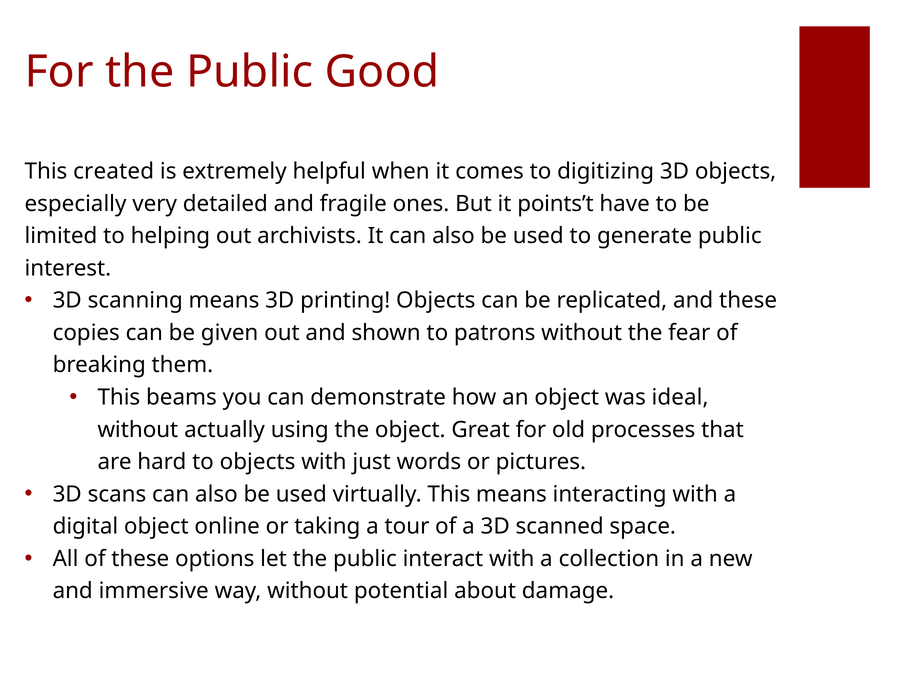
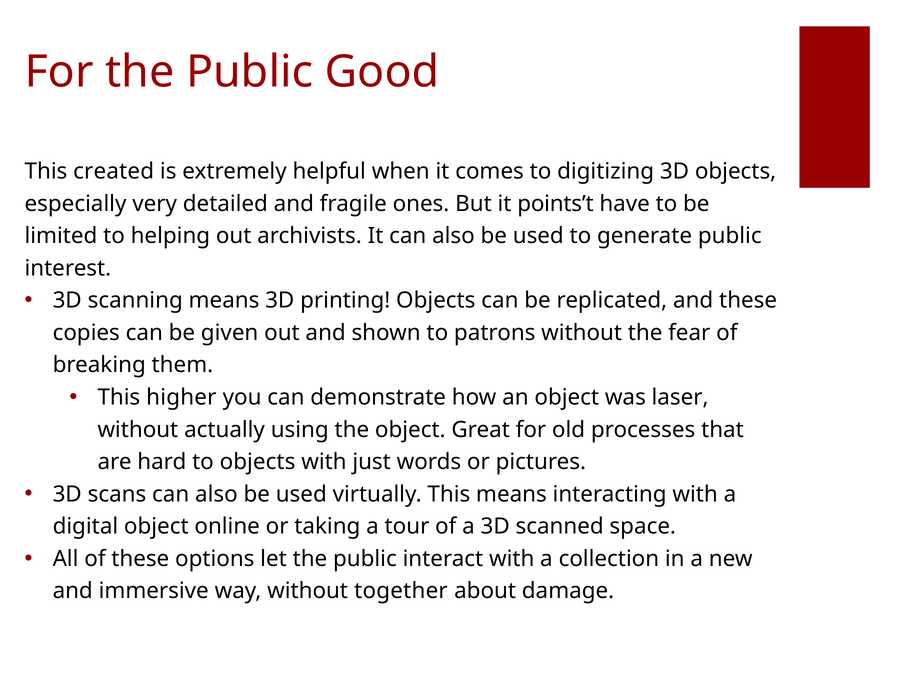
beams: beams -> higher
ideal: ideal -> laser
potential: potential -> together
